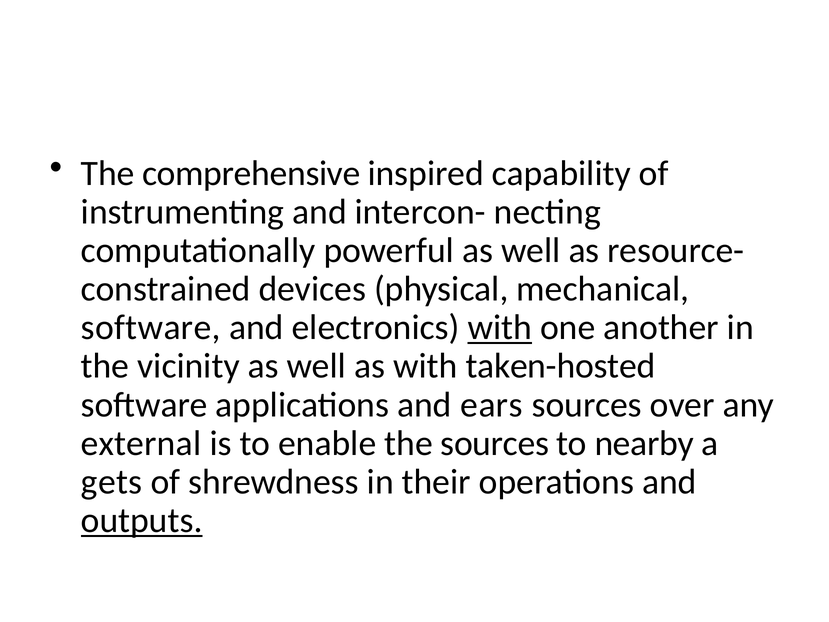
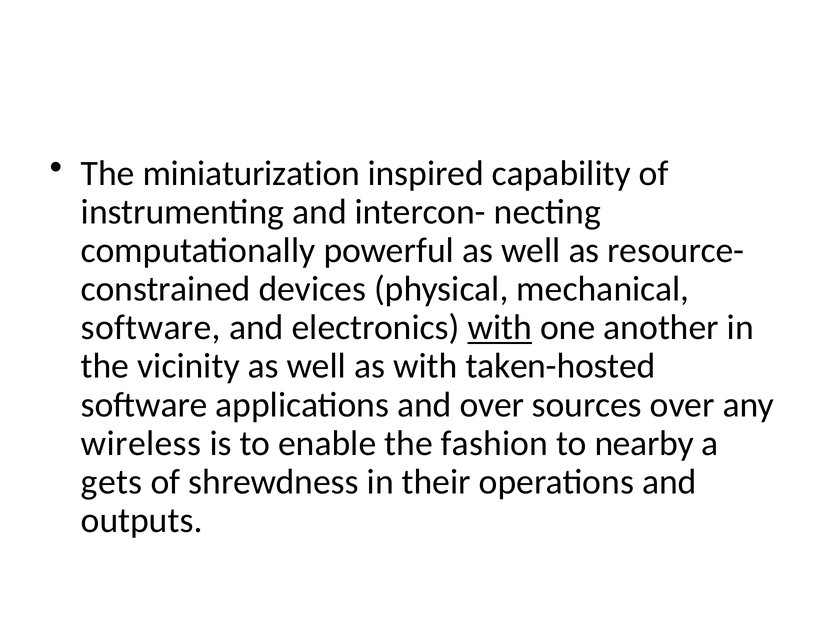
comprehensive: comprehensive -> miniaturization
and ears: ears -> over
external: external -> wireless
the sources: sources -> fashion
outputs underline: present -> none
